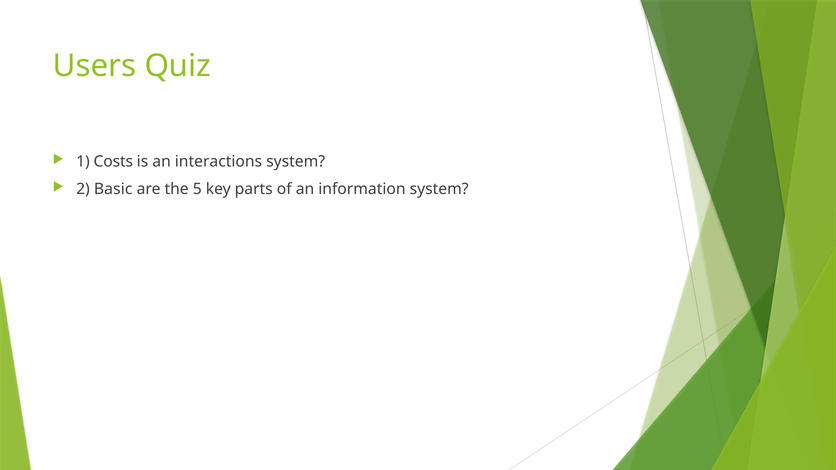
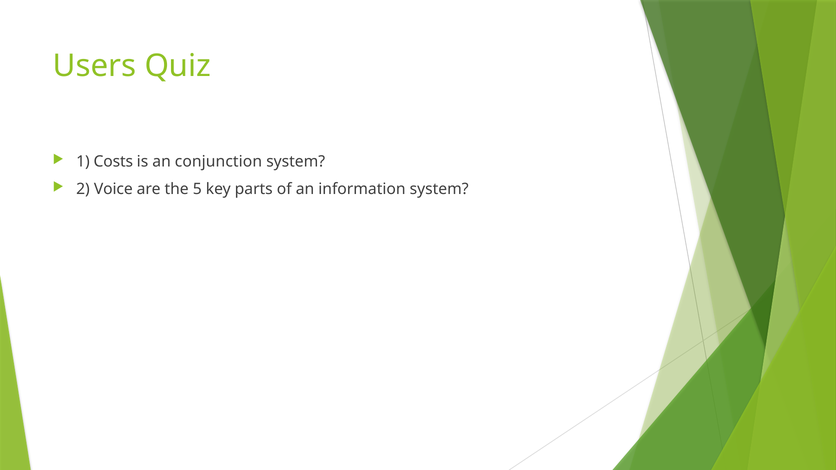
interactions: interactions -> conjunction
Basic: Basic -> Voice
